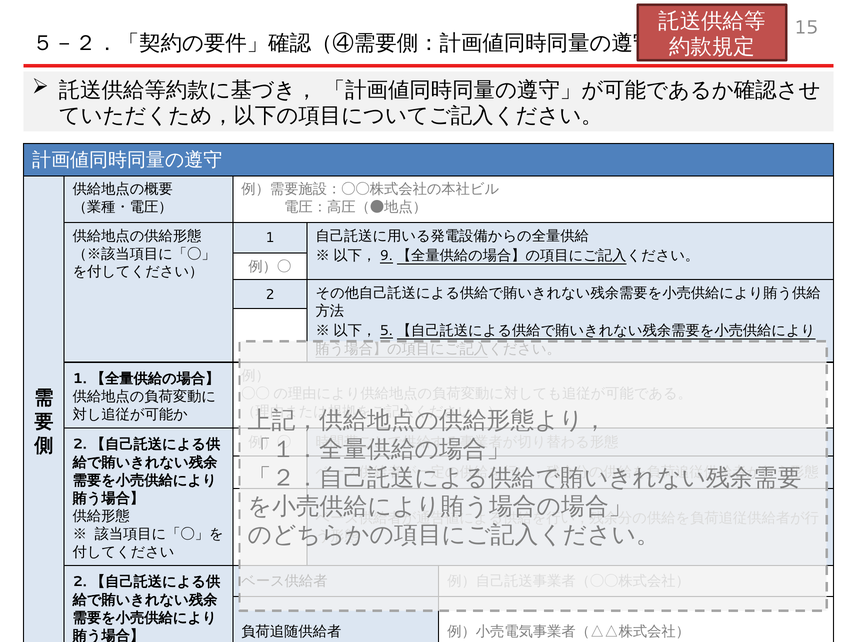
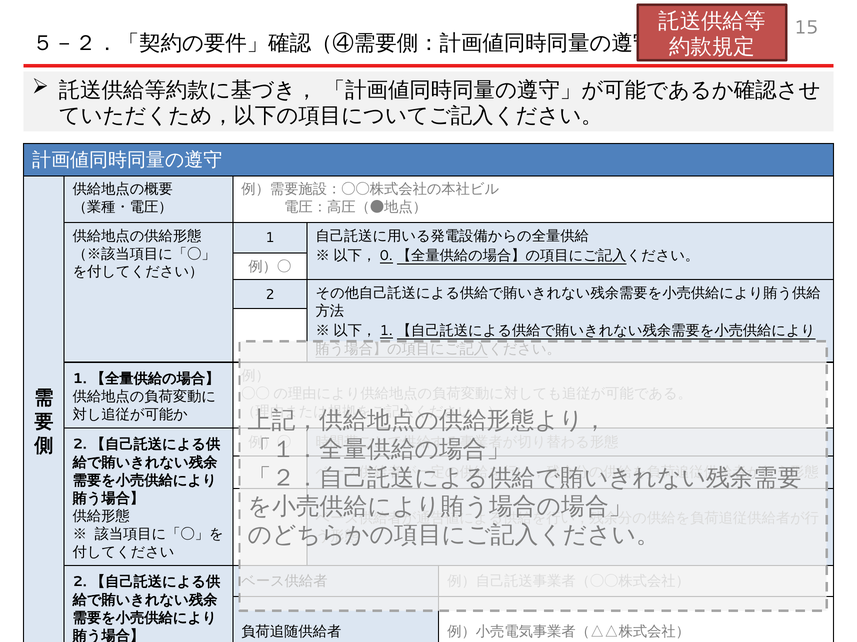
9: 9 -> 0
5 at (386, 331): 5 -> 1
